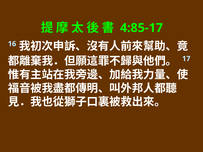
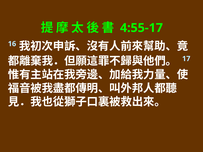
4:85-17: 4:85-17 -> 4:55-17
